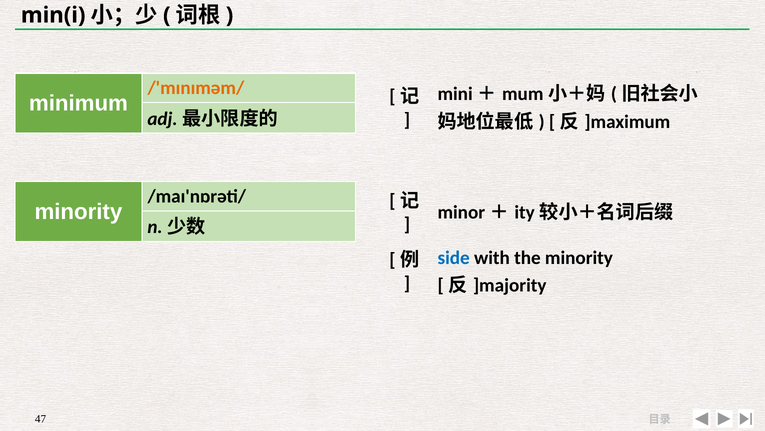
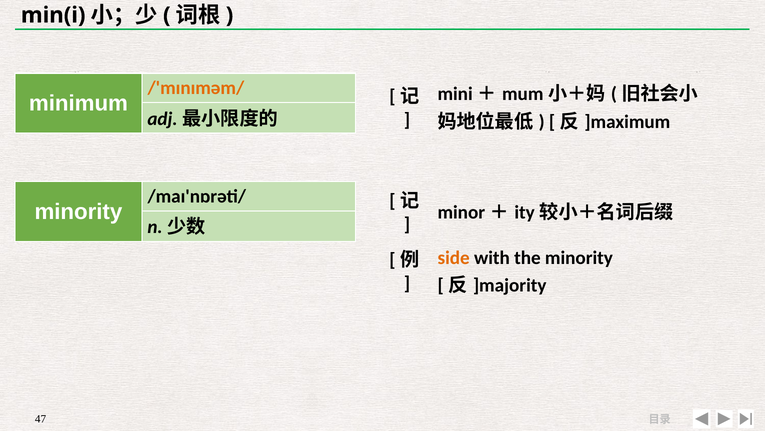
side colour: blue -> orange
